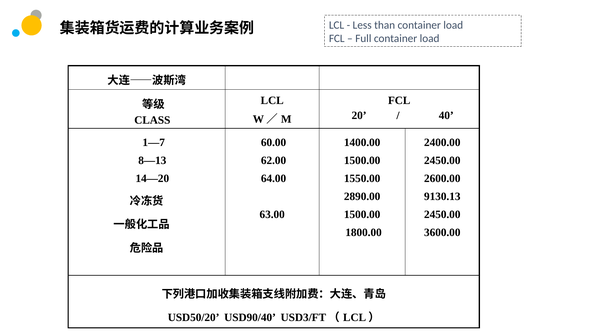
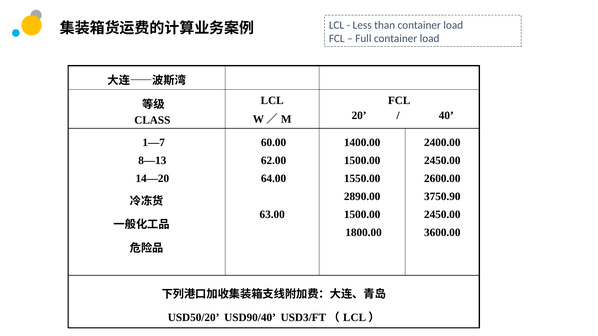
9130.13: 9130.13 -> 3750.90
